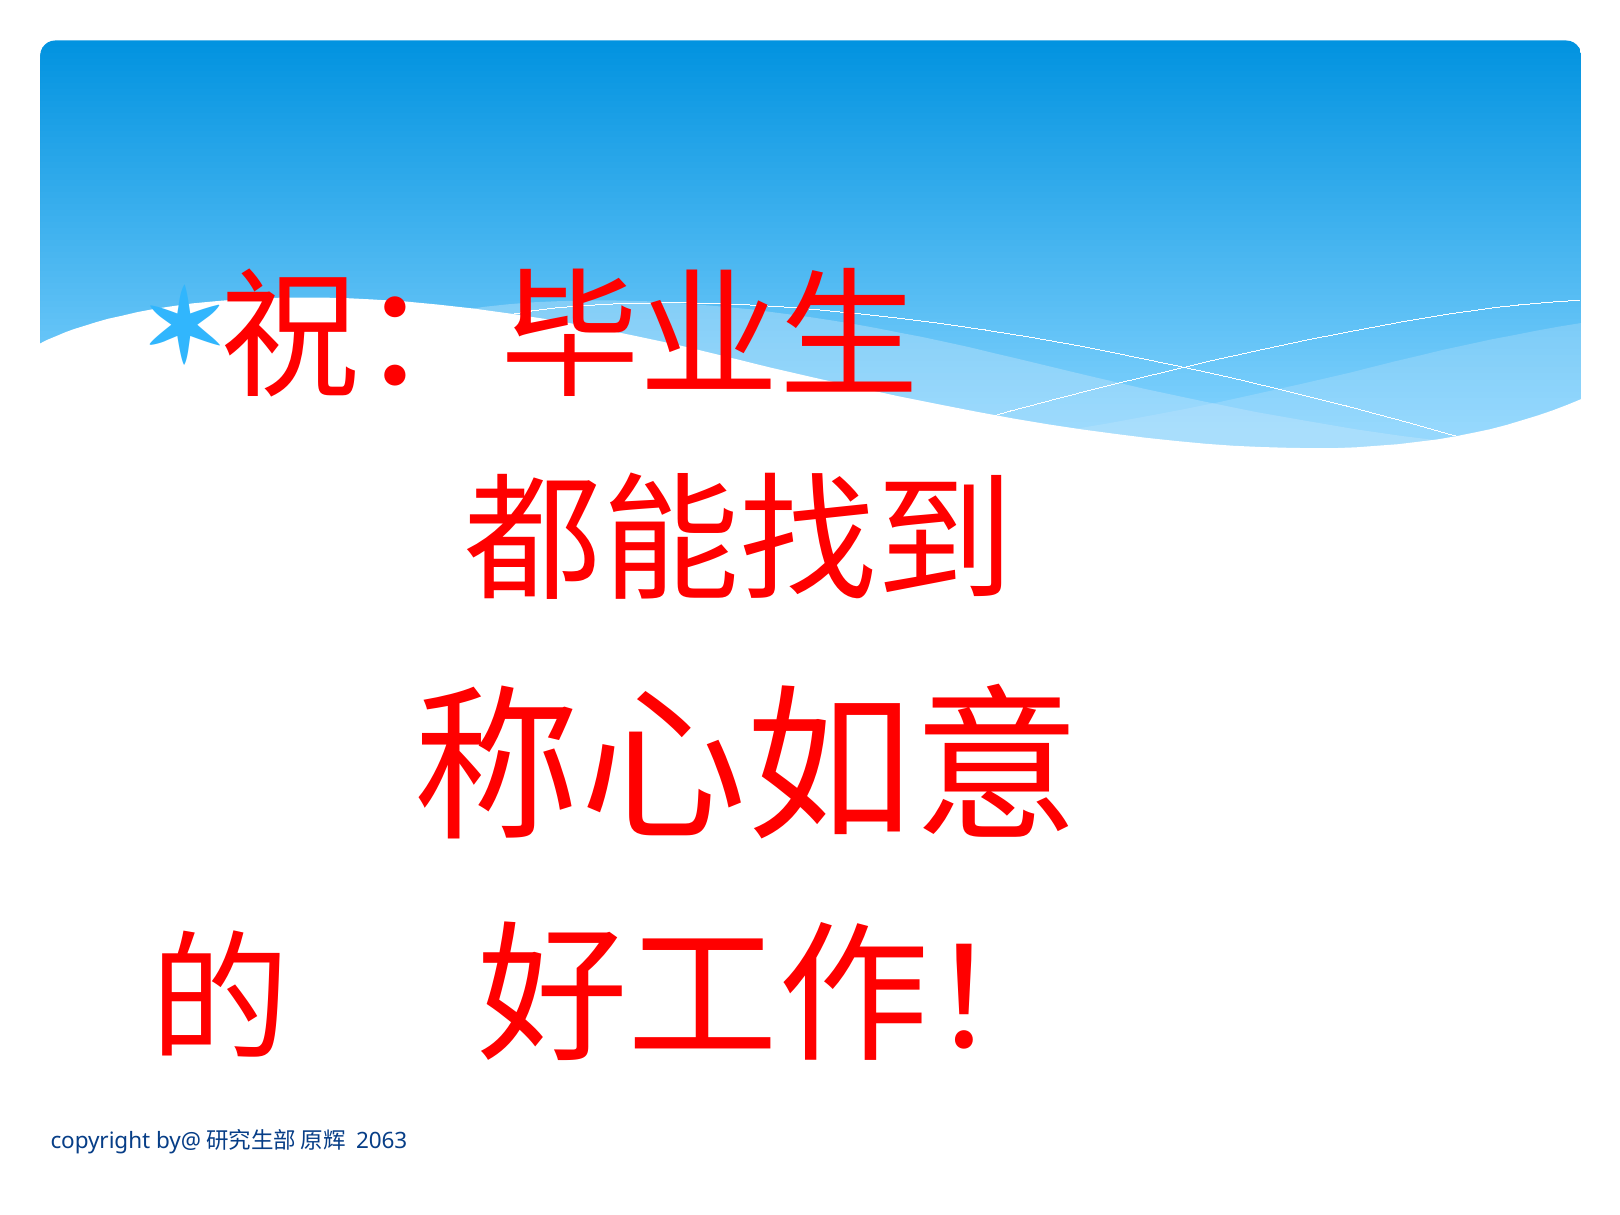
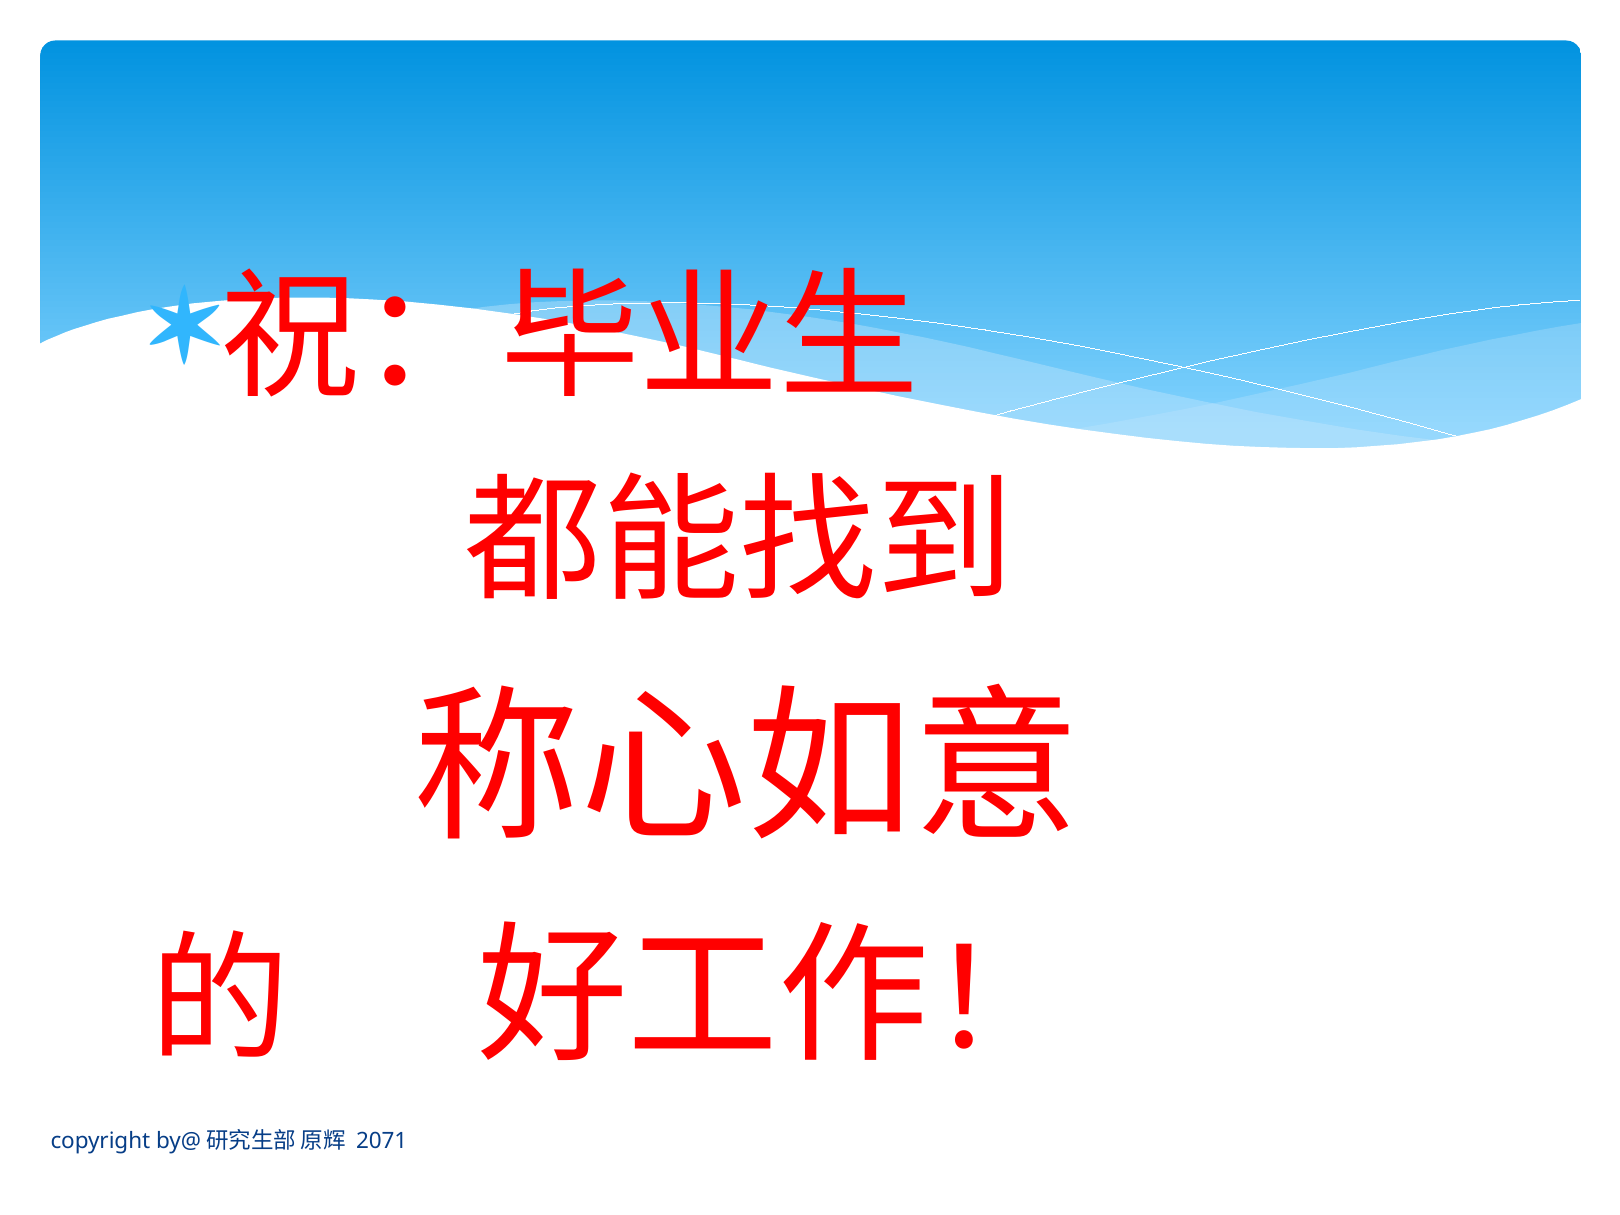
2063: 2063 -> 2071
